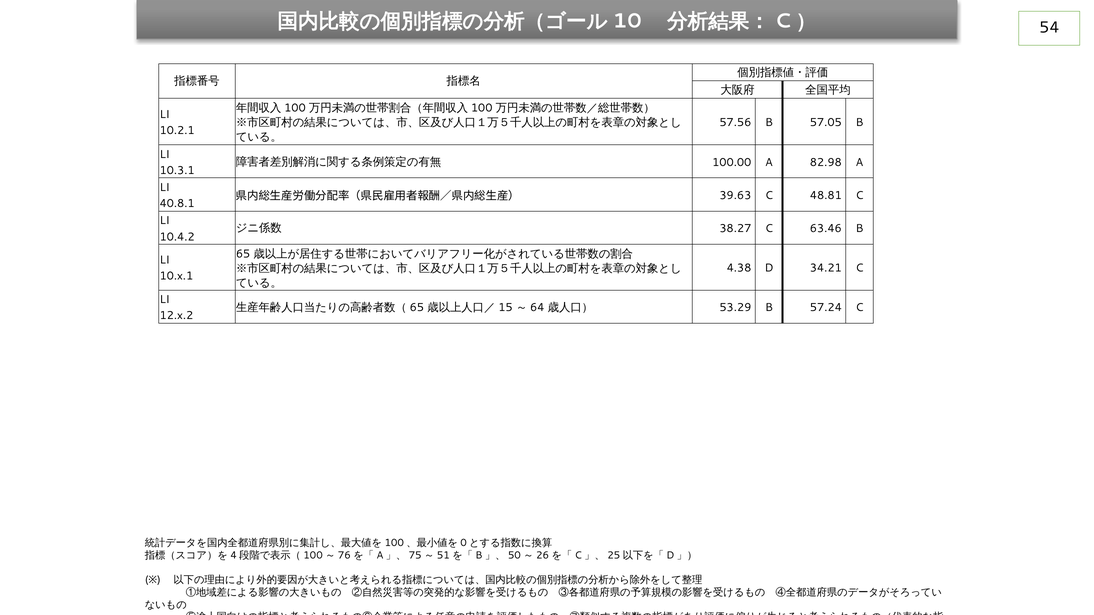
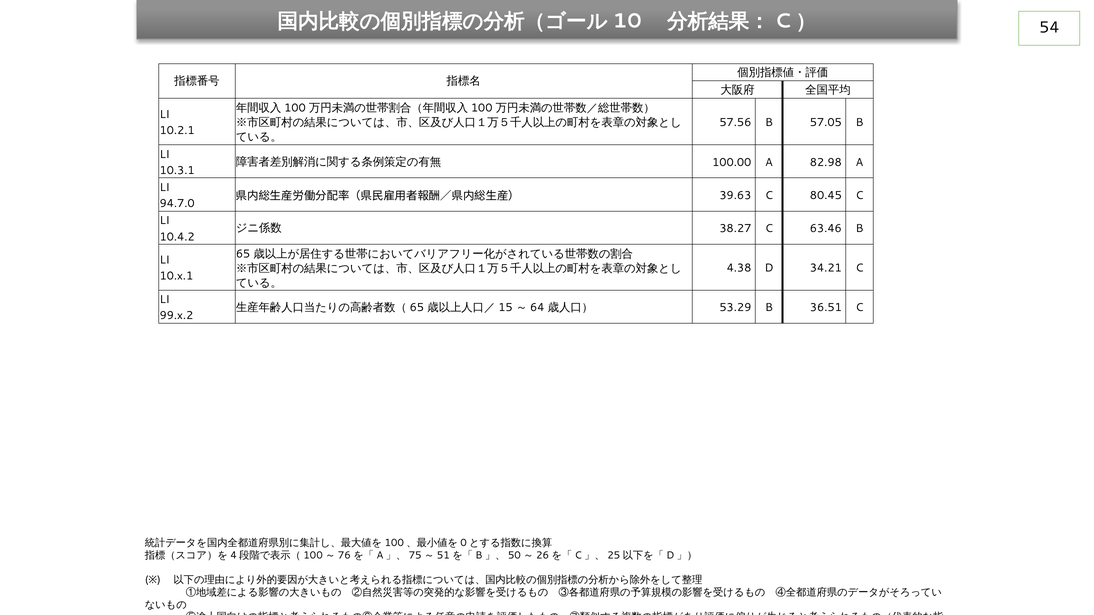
48.81: 48.81 -> 80.45
40.8.1: 40.8.1 -> 94.7.0
57.24: 57.24 -> 36.51
12.x.2: 12.x.2 -> 99.x.2
